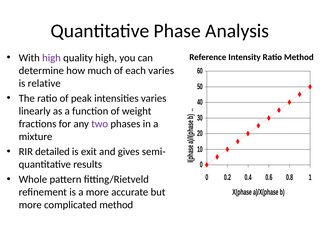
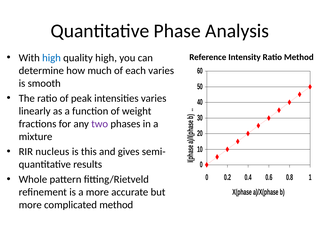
high at (52, 58) colour: purple -> blue
relative: relative -> smooth
detailed: detailed -> nucleus
exit: exit -> this
